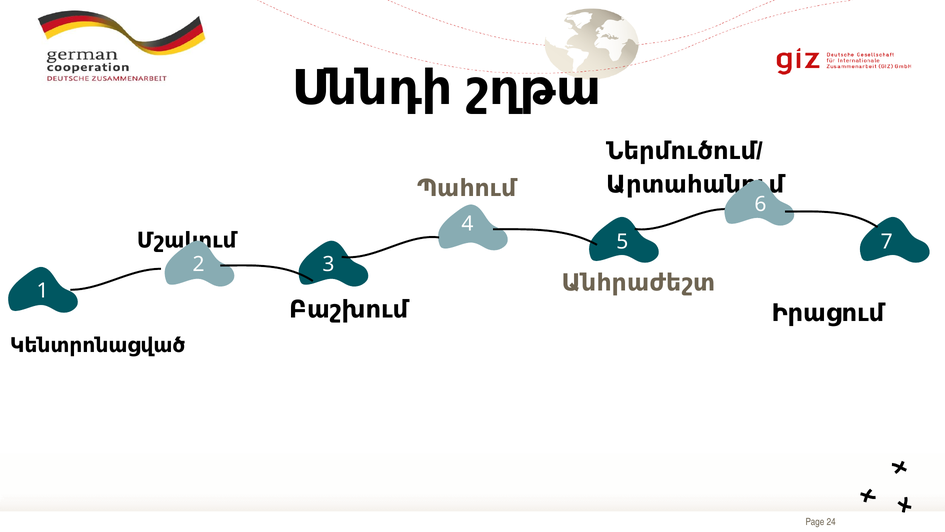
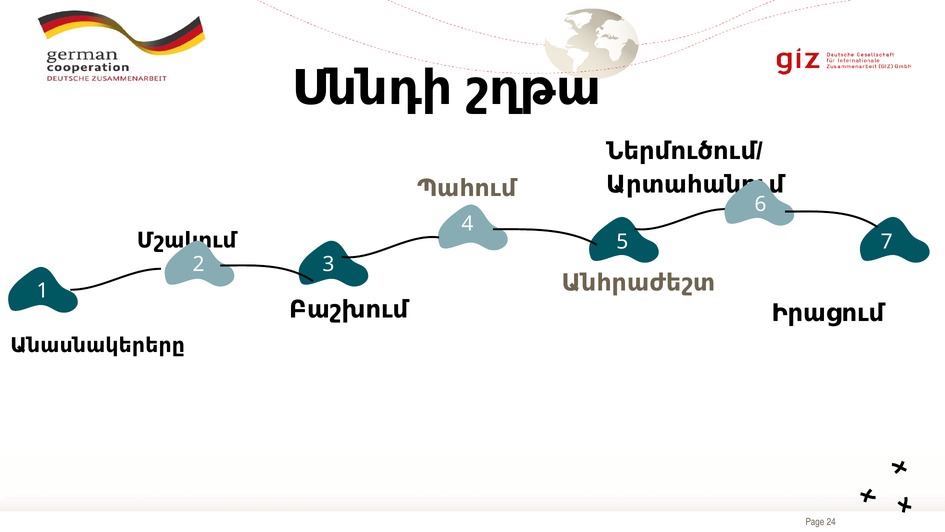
Կենտրոնացված: Կենտրոնացված -> Անասնակերերը
